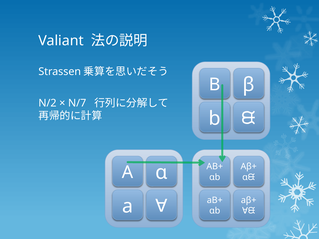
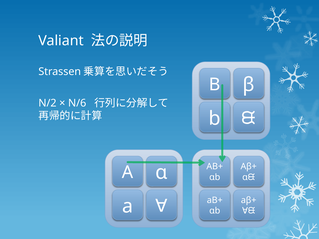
N/7: N/7 -> N/6
